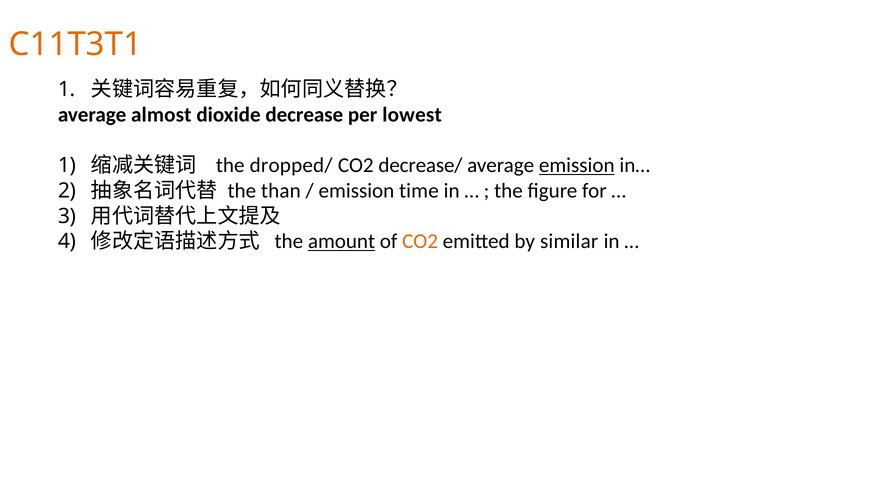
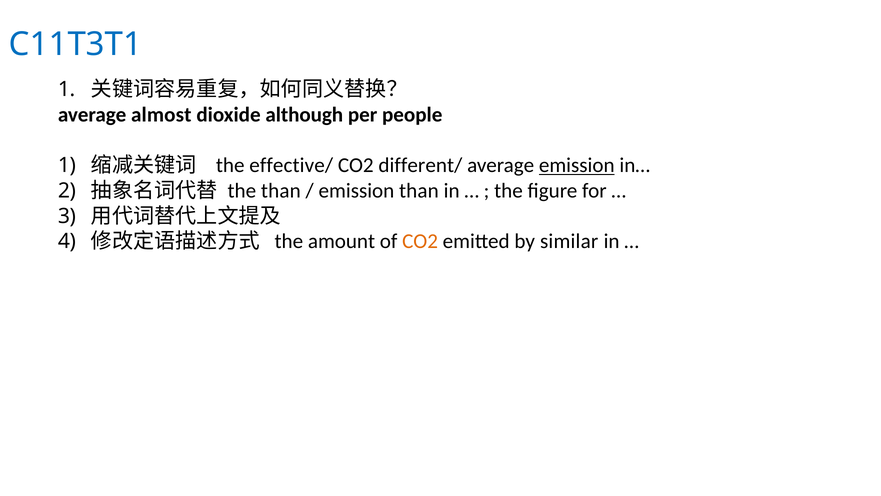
C11T3T1 colour: orange -> blue
decrease: decrease -> although
lowest: lowest -> people
dropped/: dropped/ -> effective/
decrease/: decrease/ -> different/
emission time: time -> than
amount underline: present -> none
